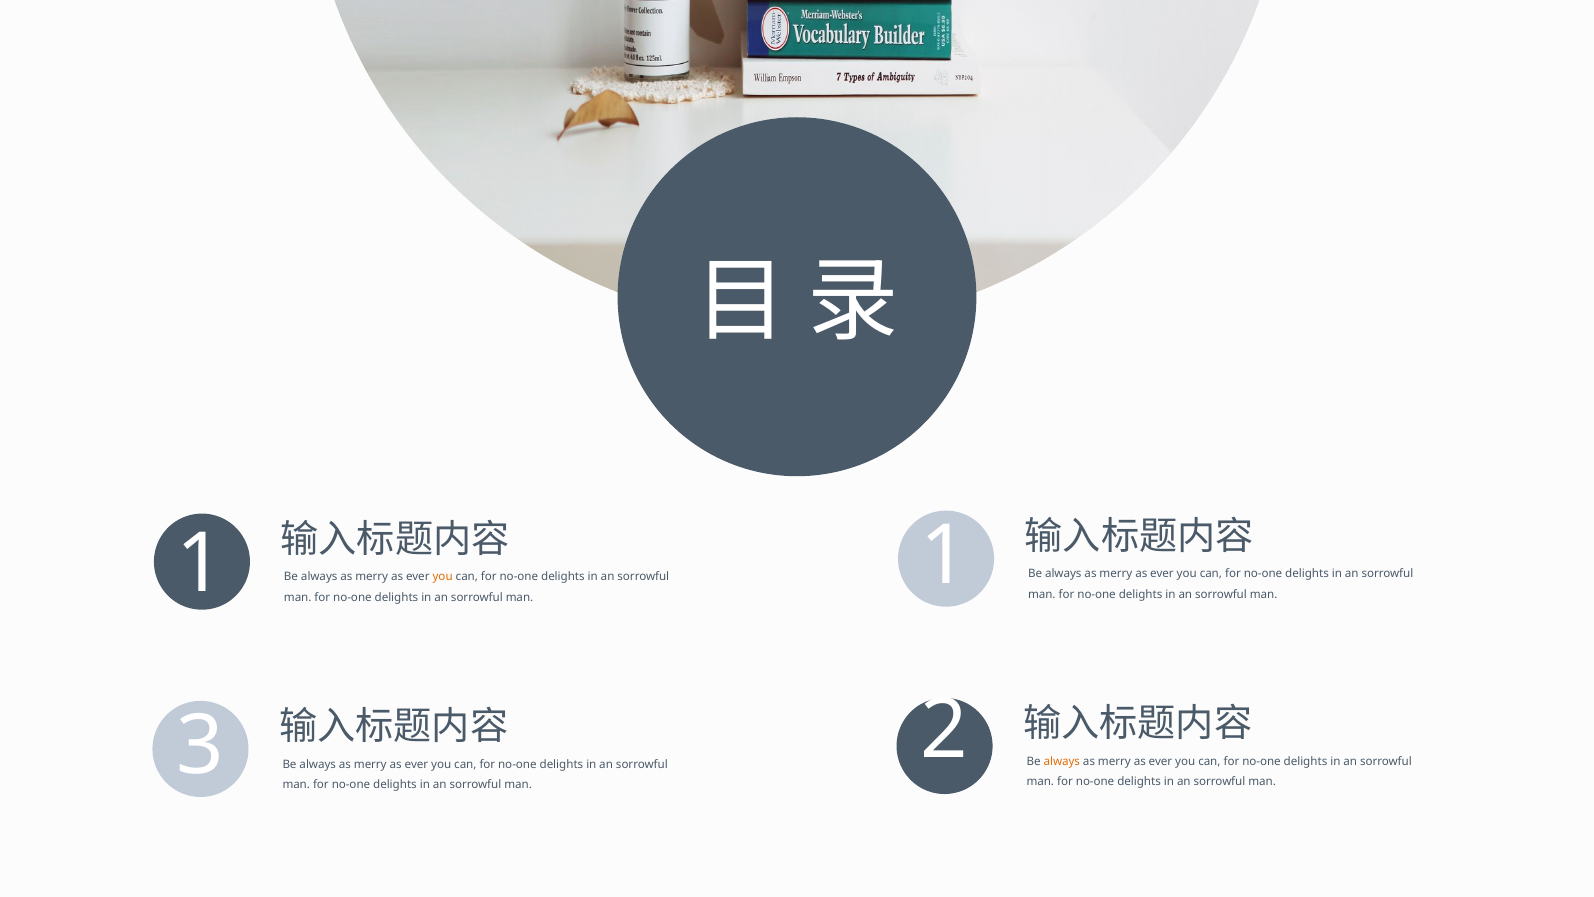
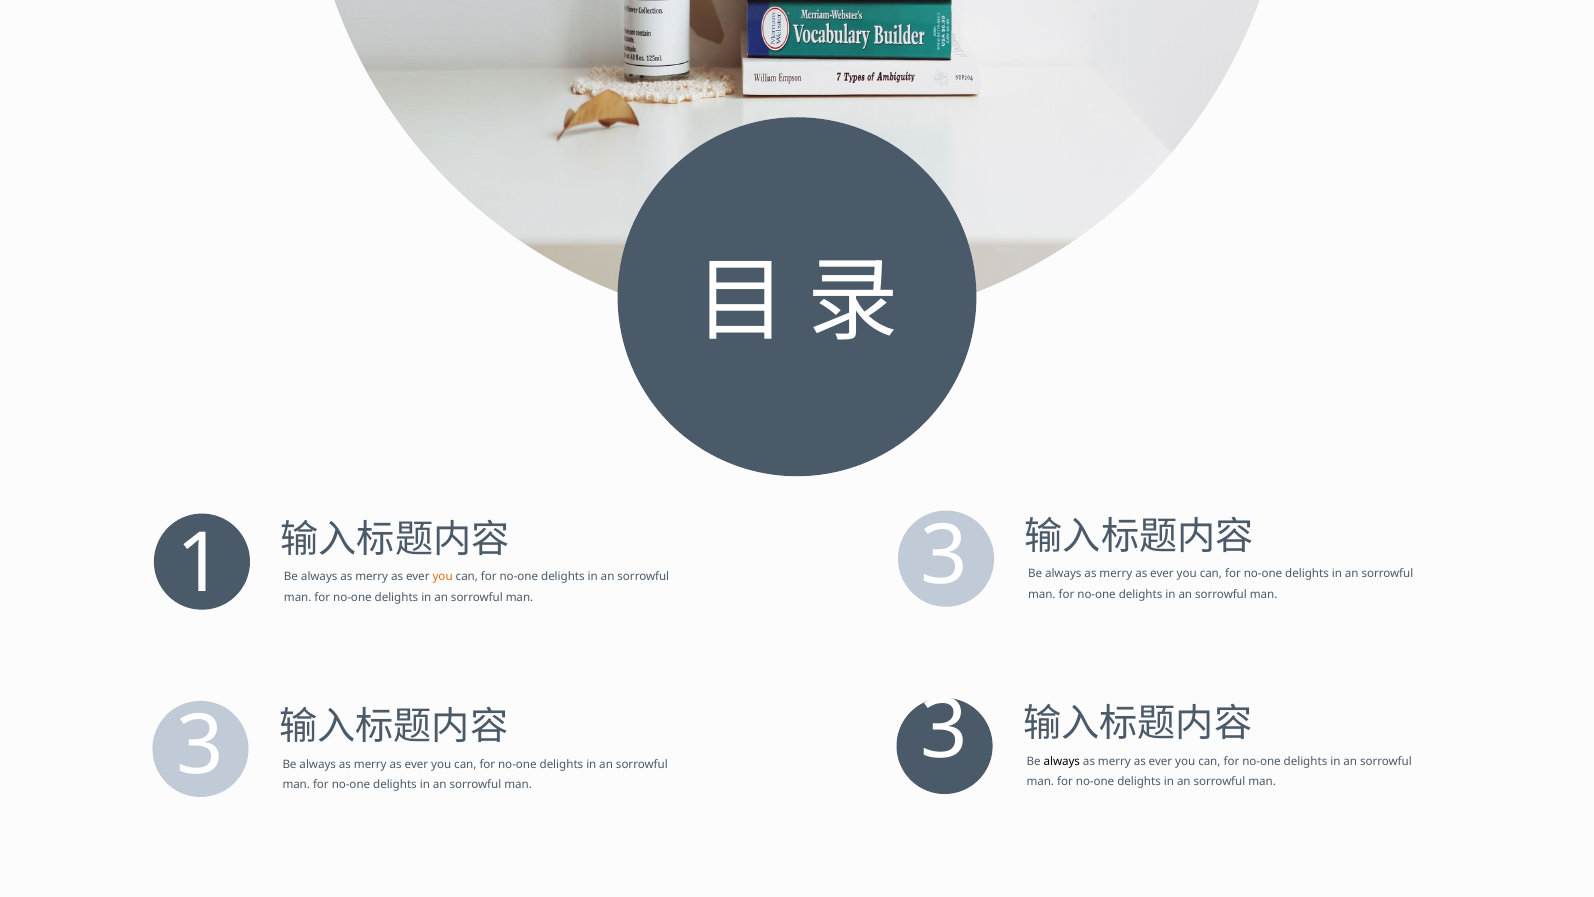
1 at (945, 555): 1 -> 3
always at (1062, 761) colour: orange -> black
2 at (945, 730): 2 -> 3
